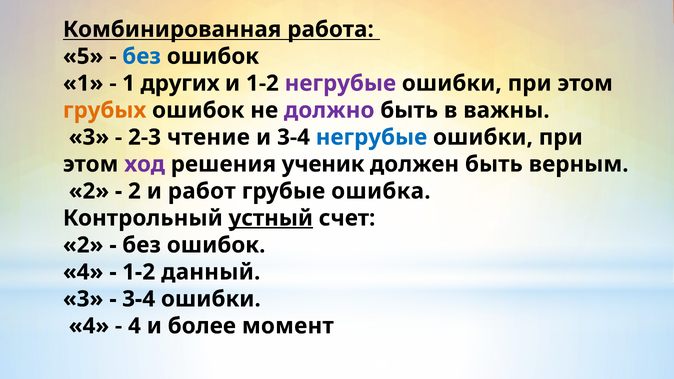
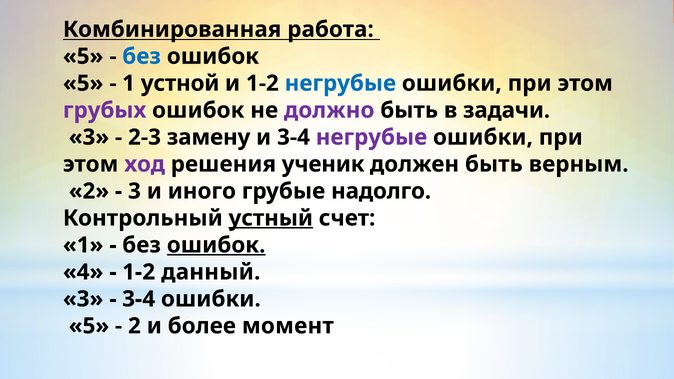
1 at (83, 83): 1 -> 5
других: других -> устной
негрубые at (340, 83) colour: purple -> blue
грубых colour: orange -> purple
важны: важны -> задачи
чтение: чтение -> замену
негрубые at (371, 137) colour: blue -> purple
2 at (134, 191): 2 -> 3
работ: работ -> иного
ошибка: ошибка -> надолго
2 at (83, 245): 2 -> 1
ошибок at (216, 245) underline: none -> present
4 at (89, 326): 4 -> 5
4 at (134, 326): 4 -> 2
